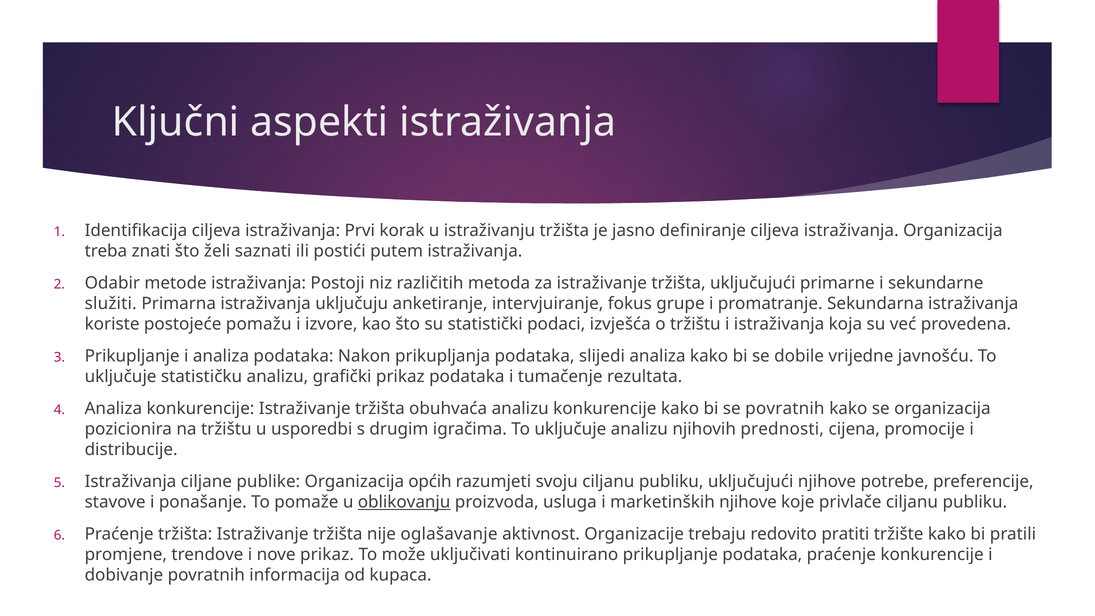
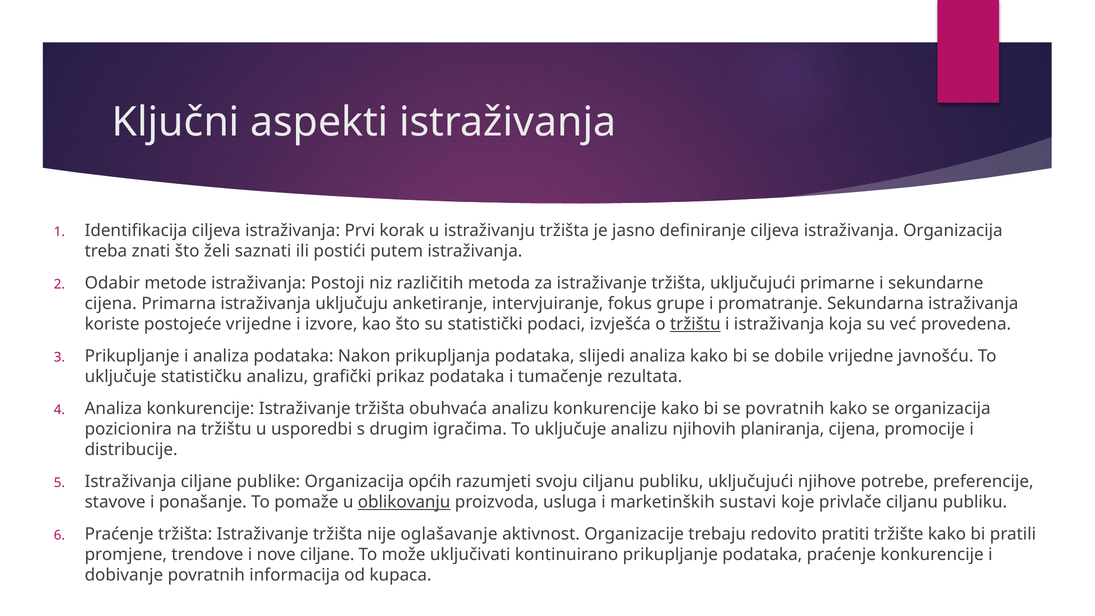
služiti at (111, 303): služiti -> cijena
postojeće pomažu: pomažu -> vrijedne
tržištu at (695, 324) underline: none -> present
prednosti: prednosti -> planiranja
marketinških njihove: njihove -> sustavi
nove prikaz: prikaz -> ciljane
